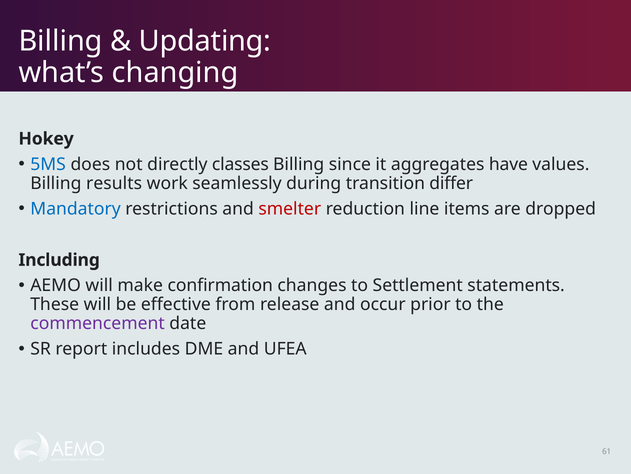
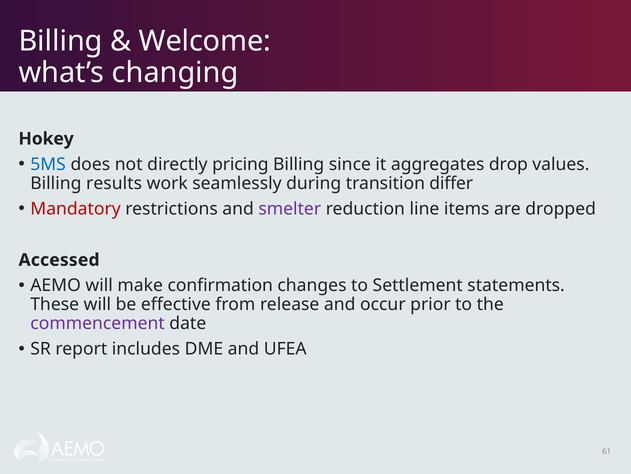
Updating: Updating -> Welcome
classes: classes -> pricing
have: have -> drop
Mandatory colour: blue -> red
smelter colour: red -> purple
Including: Including -> Accessed
